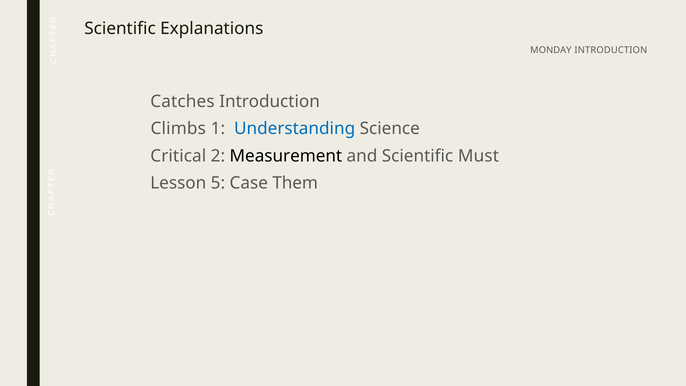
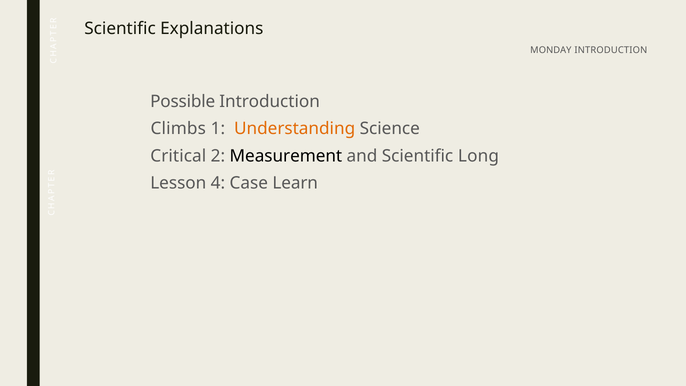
Catches: Catches -> Possible
Understanding colour: blue -> orange
Must: Must -> Long
5: 5 -> 4
Them: Them -> Learn
